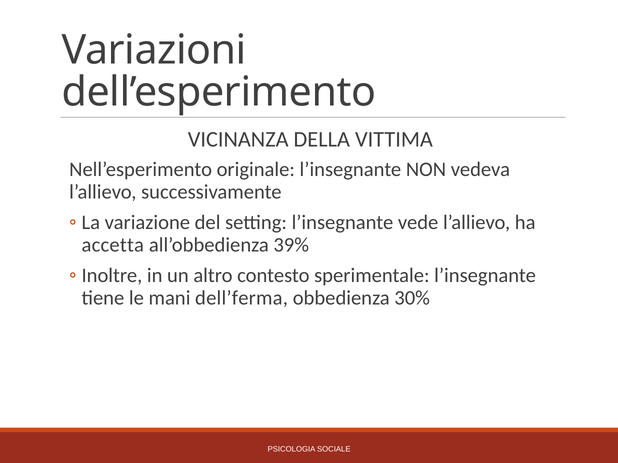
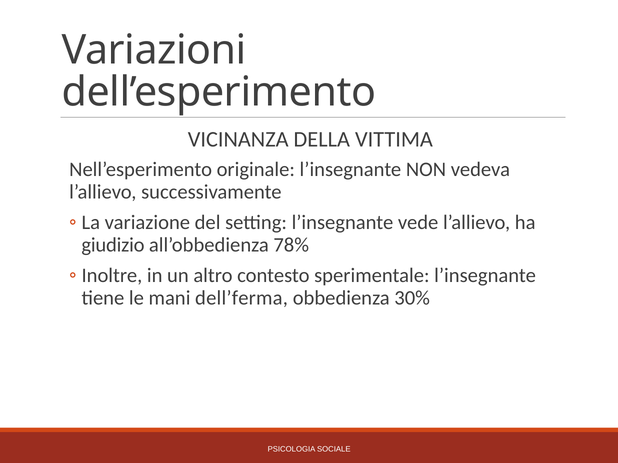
accetta: accetta -> giudizio
39%: 39% -> 78%
